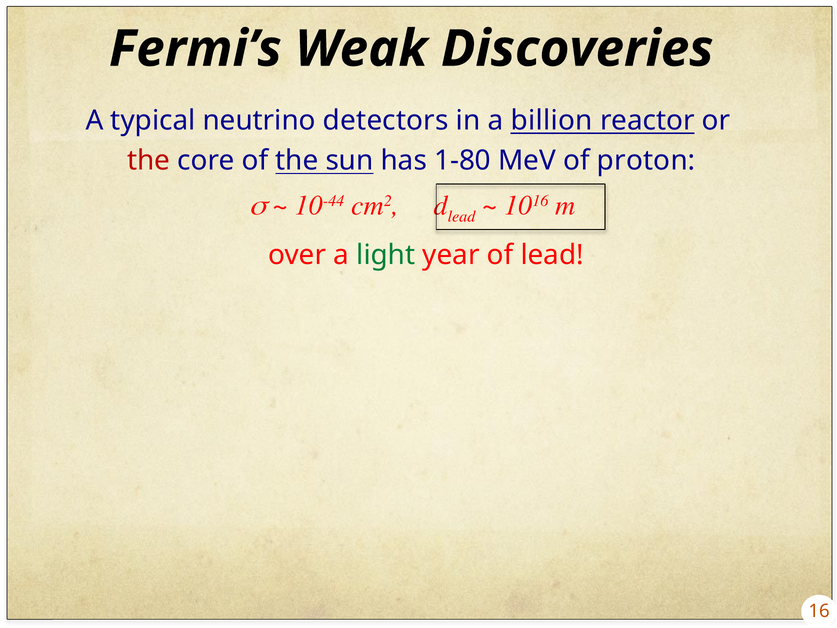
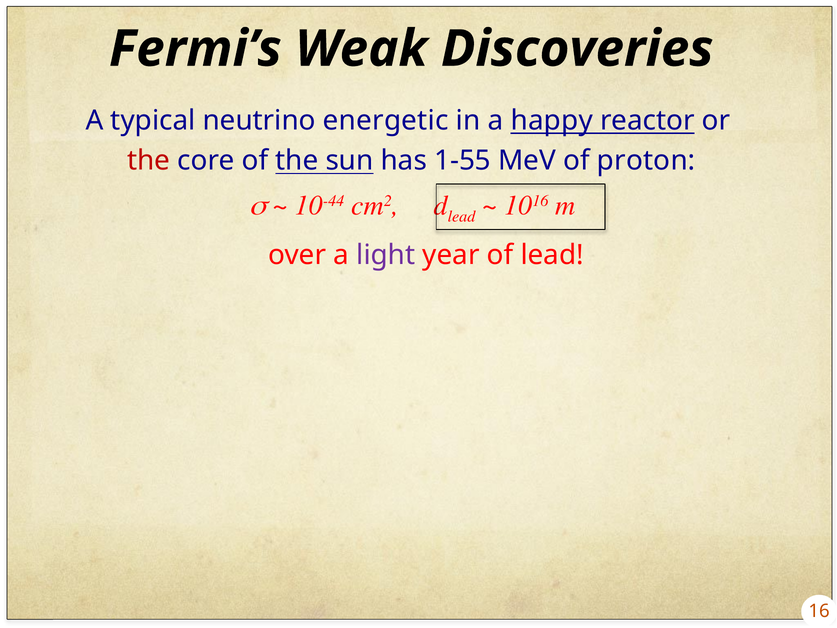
detectors: detectors -> energetic
billion: billion -> happy
1-80: 1-80 -> 1-55
light colour: green -> purple
